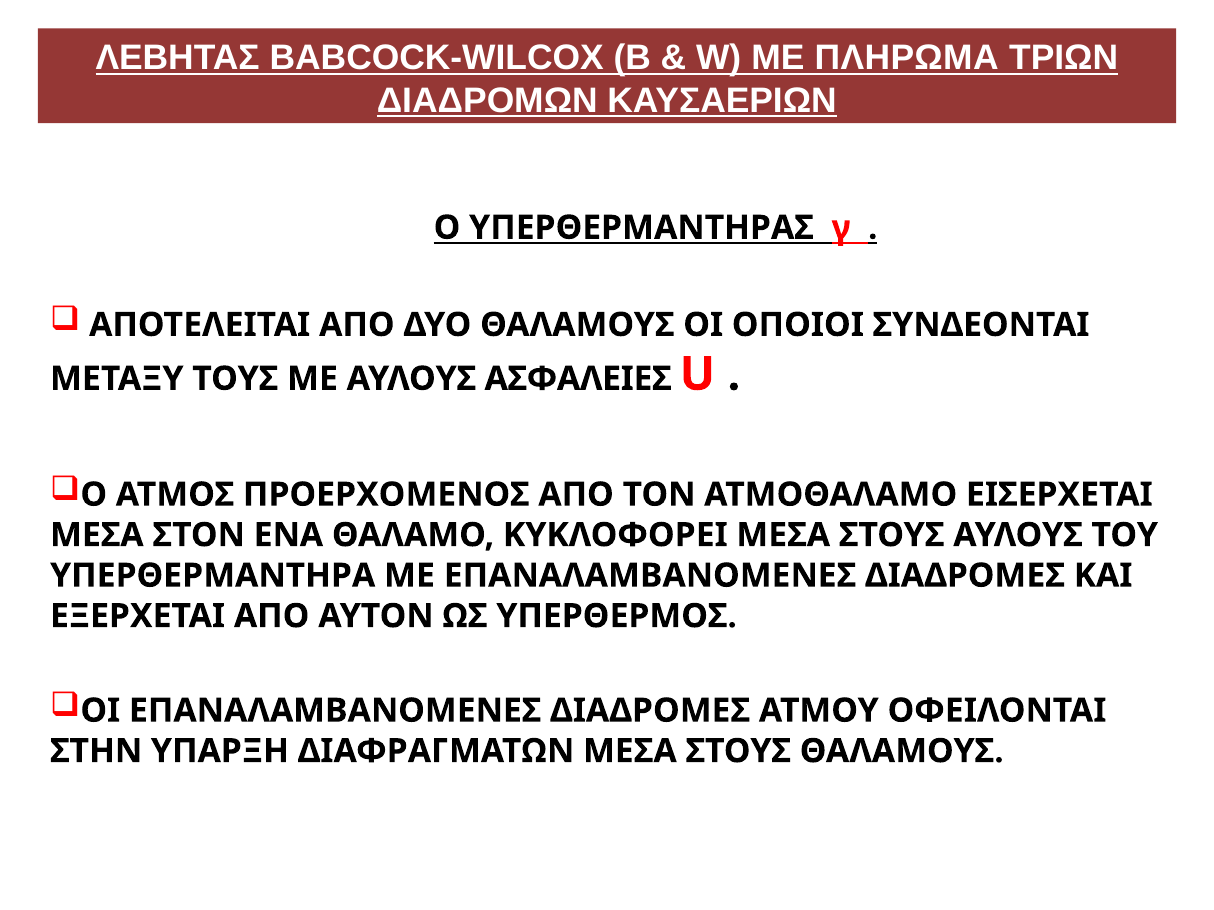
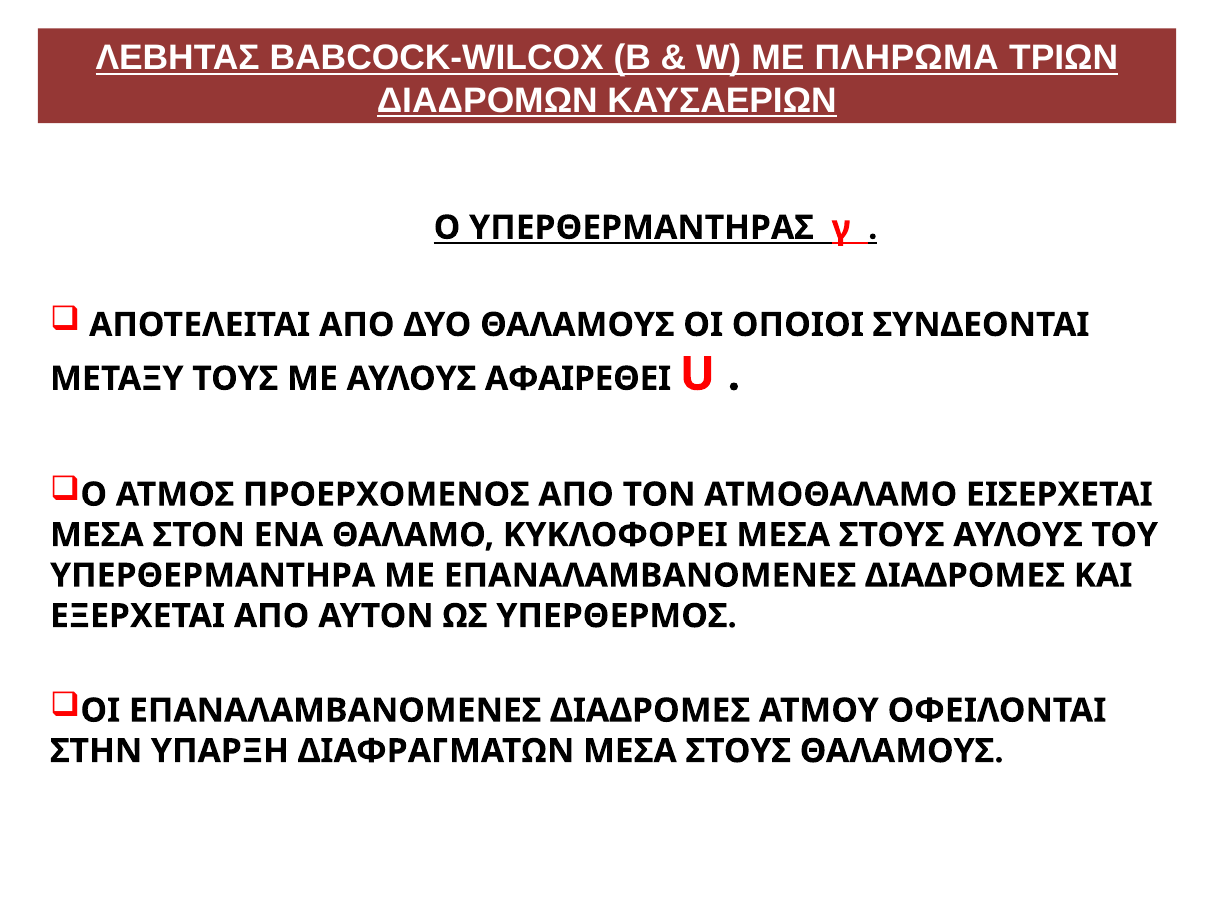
ΑΣΦΑΛΕΙΕΣ: ΑΣΦΑΛΕΙΕΣ -> ΑΦΑΙΡΕΘΕΙ
